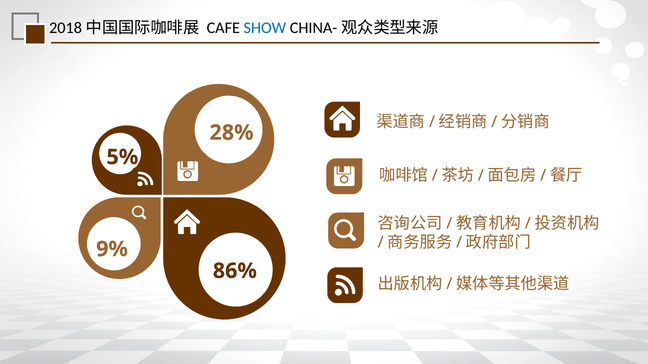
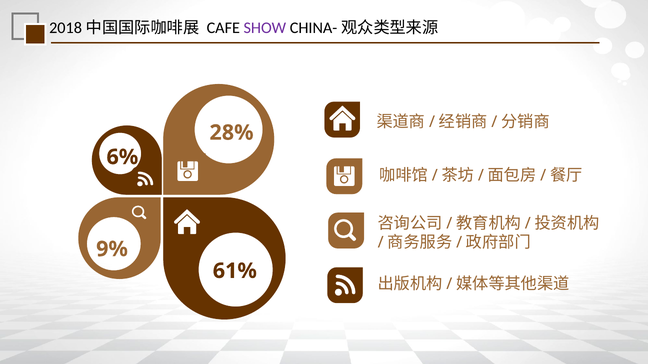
SHOW colour: blue -> purple
5%: 5% -> 6%
86%: 86% -> 61%
